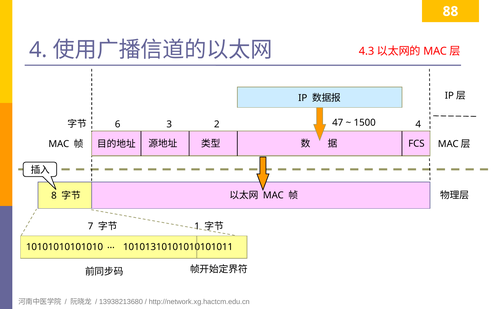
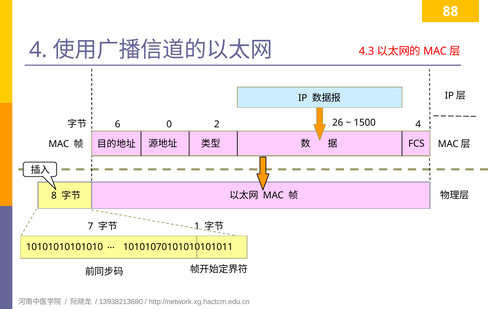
47: 47 -> 26
3: 3 -> 0
10101310101010101011: 10101310101010101011 -> 10101070101010101011
